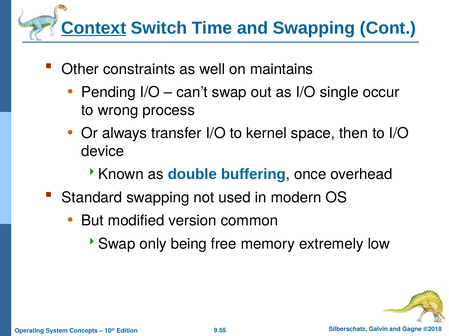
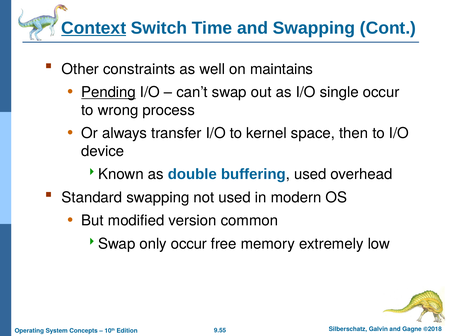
Pending underline: none -> present
buffering once: once -> used
only being: being -> occur
